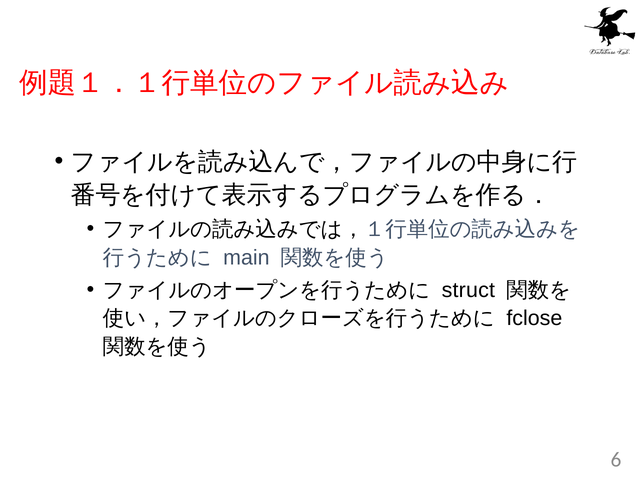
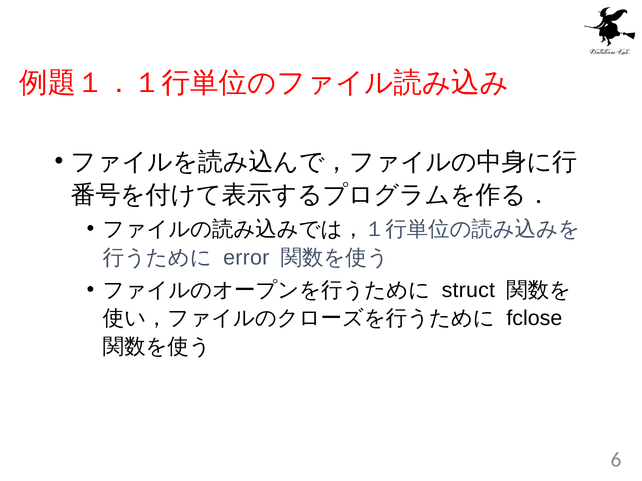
main: main -> error
